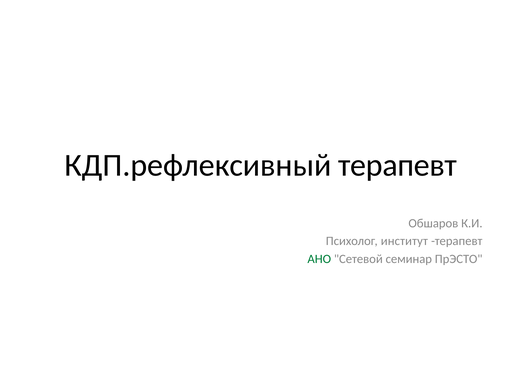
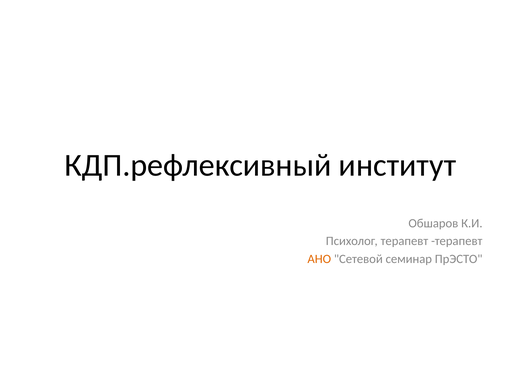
КДП.рефлексивный терапевт: терапевт -> институт
Психолог институт: институт -> терапевт
АНО colour: green -> orange
